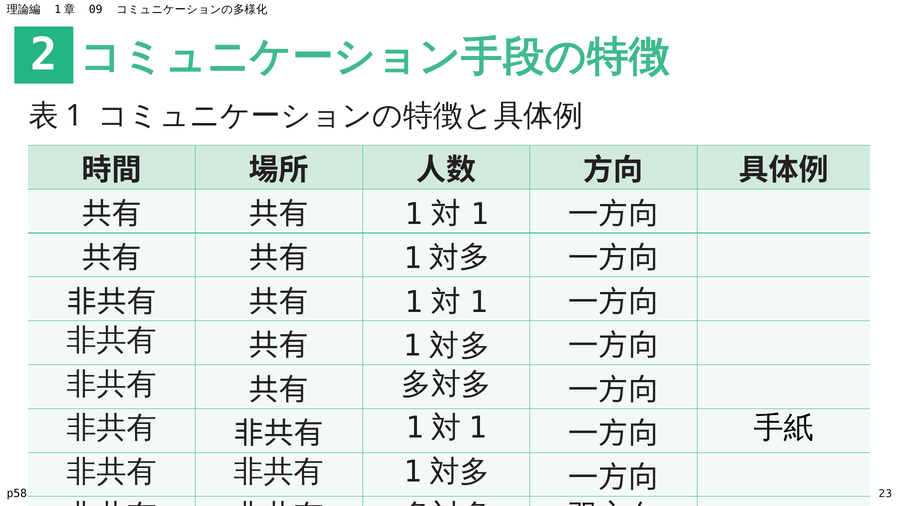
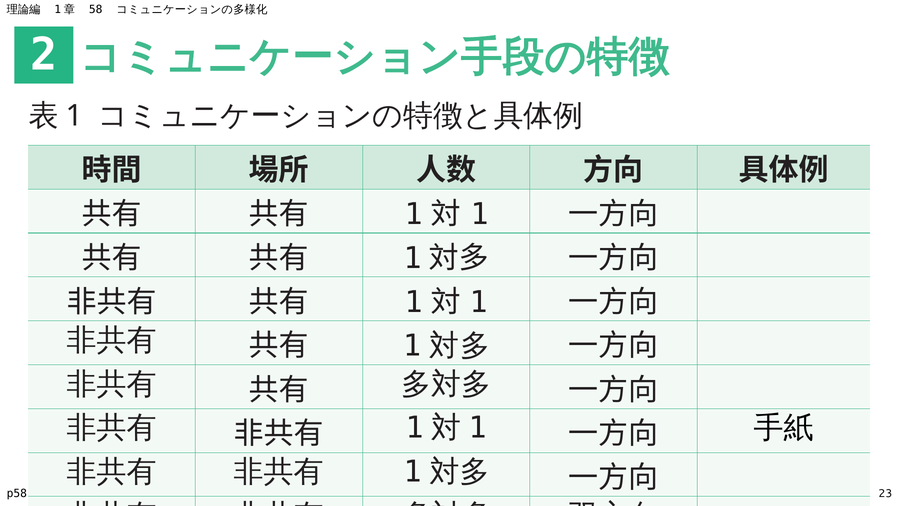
09: 09 -> 58
